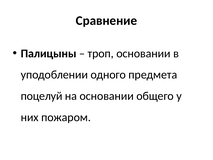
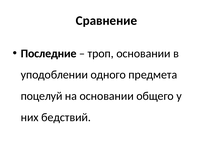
Палицыны: Палицыны -> Последние
пожаром: пожаром -> бедствий
